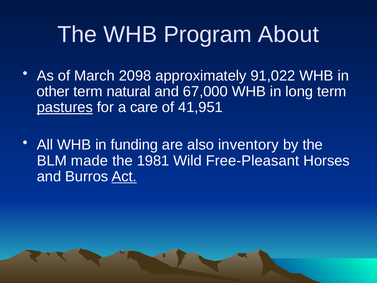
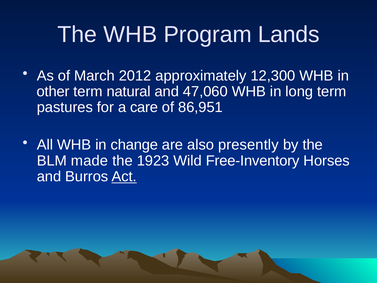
About: About -> Lands
2098: 2098 -> 2012
91,022: 91,022 -> 12,300
67,000: 67,000 -> 47,060
pastures underline: present -> none
41,951: 41,951 -> 86,951
funding: funding -> change
inventory: inventory -> presently
1981: 1981 -> 1923
Free-Pleasant: Free-Pleasant -> Free-Inventory
